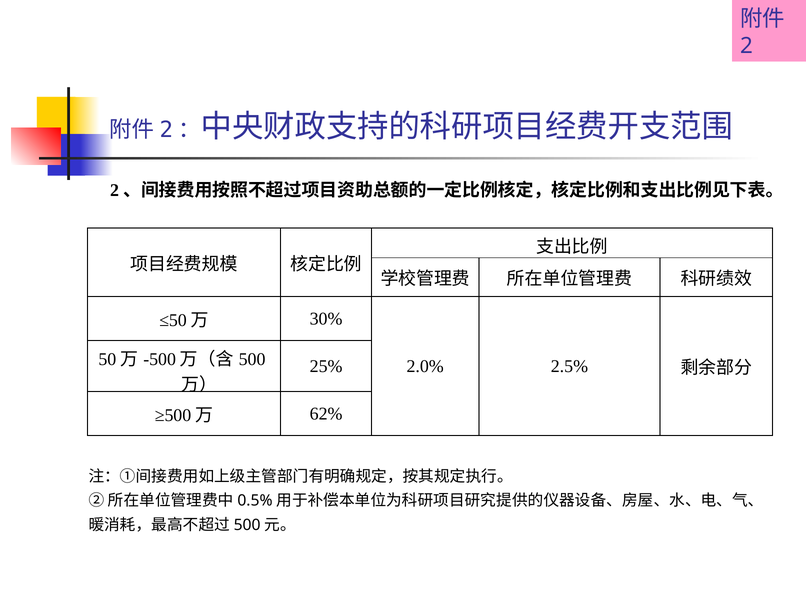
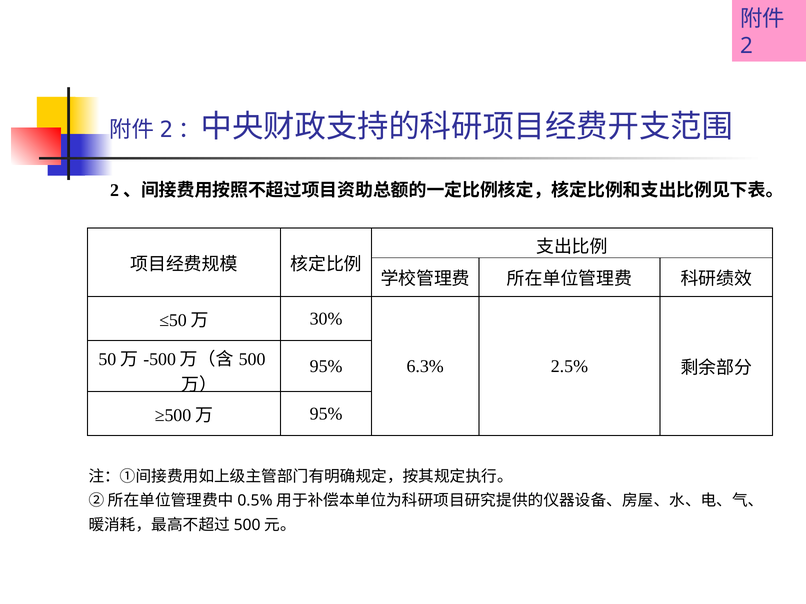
25% at (326, 366): 25% -> 95%
2.0%: 2.0% -> 6.3%
62% at (326, 414): 62% -> 95%
